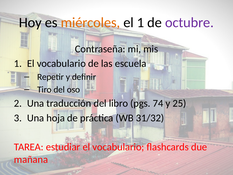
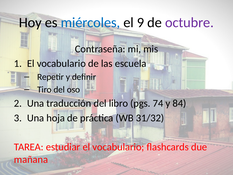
miércoles colour: orange -> blue
el 1: 1 -> 9
25: 25 -> 84
